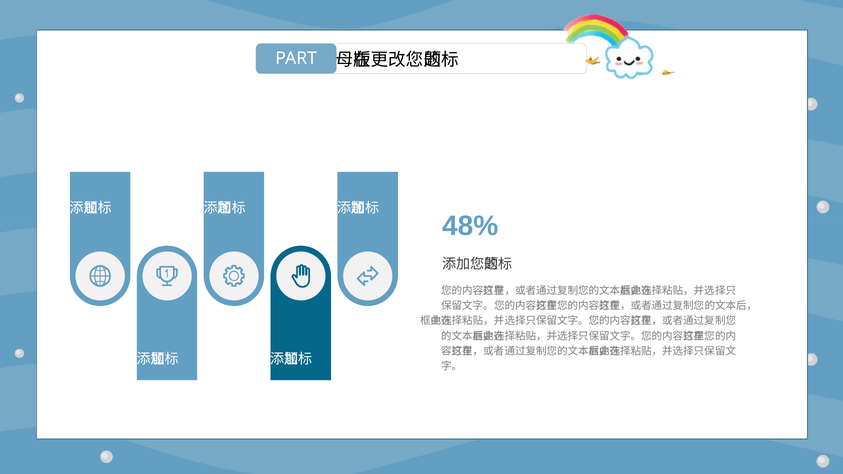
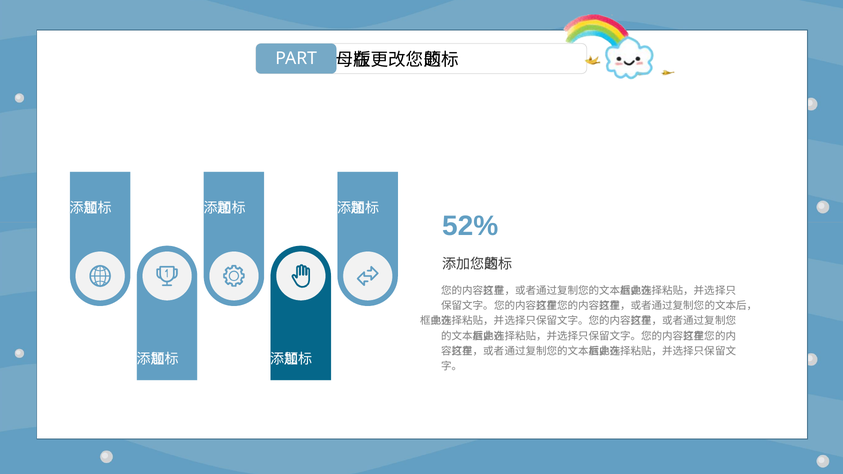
48%: 48% -> 52%
